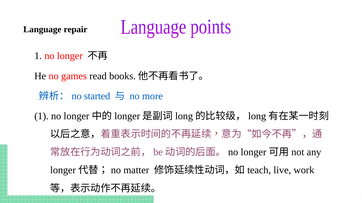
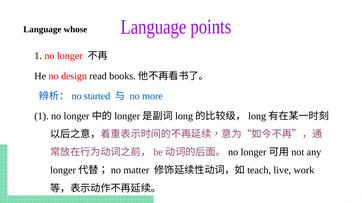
repair: repair -> whose
games: games -> design
